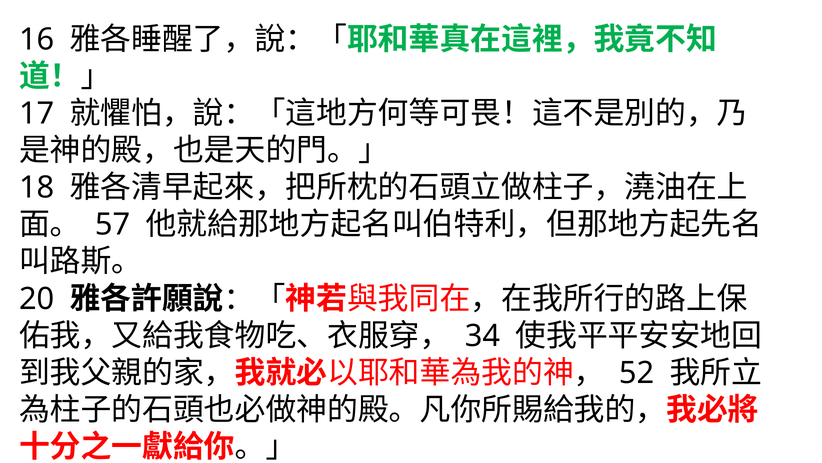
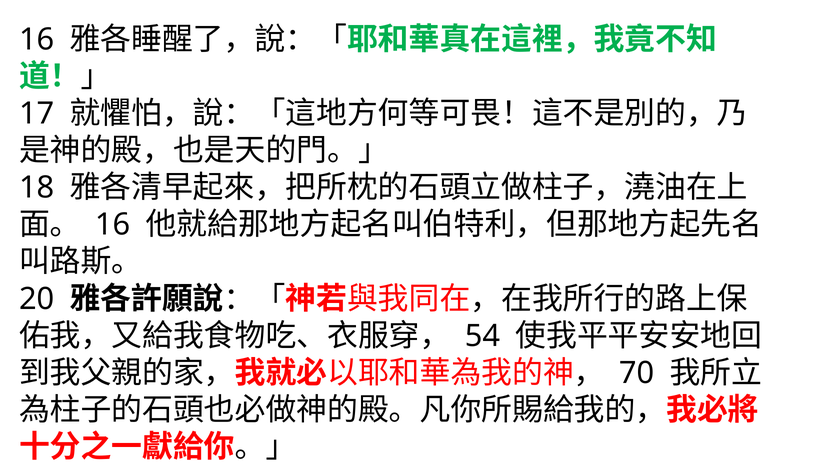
57 at (113, 224): 57 -> 16
34: 34 -> 54
52: 52 -> 70
